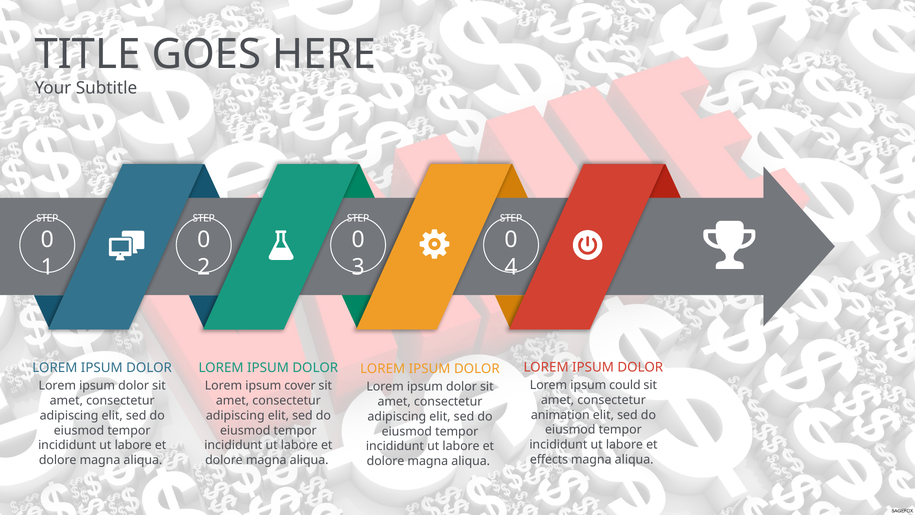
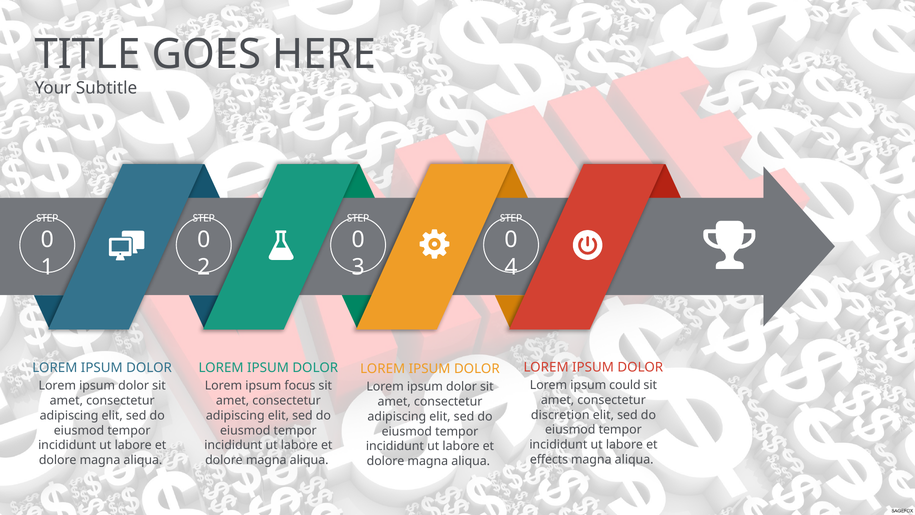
cover: cover -> focus
animation: animation -> discretion
